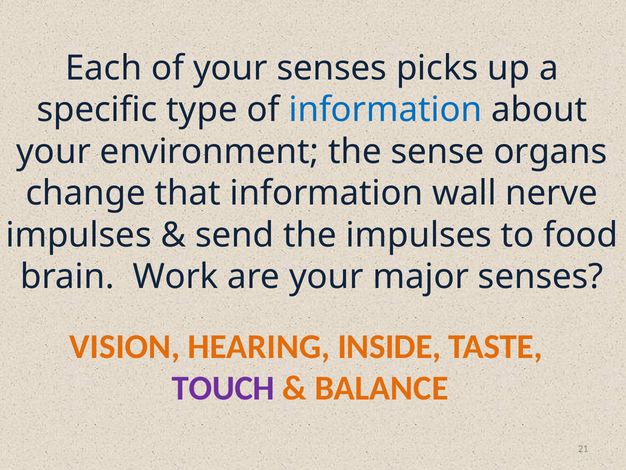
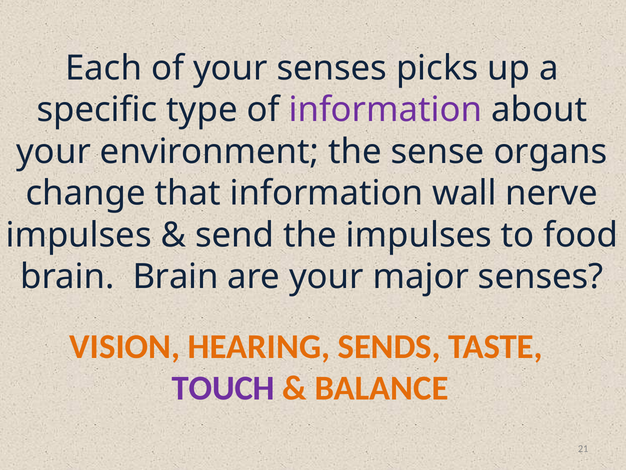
information at (385, 110) colour: blue -> purple
brain Work: Work -> Brain
INSIDE: INSIDE -> SENDS
